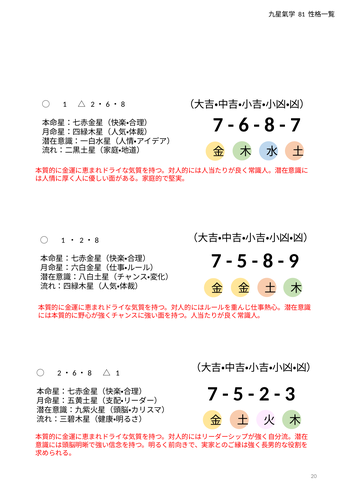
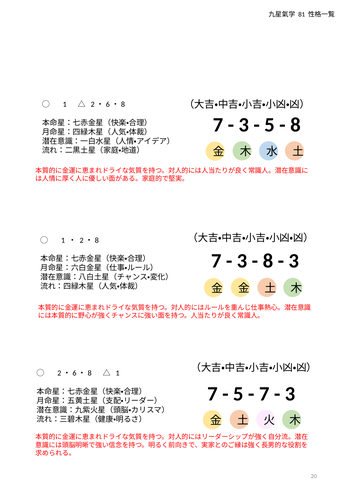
6 at (244, 125): 6 -> 3
8 at (270, 125): 8 -> 5
7 at (296, 125): 7 -> 8
5 at (242, 261): 5 -> 3
9 at (294, 261): 9 -> 3
2 at (264, 393): 2 -> 7
